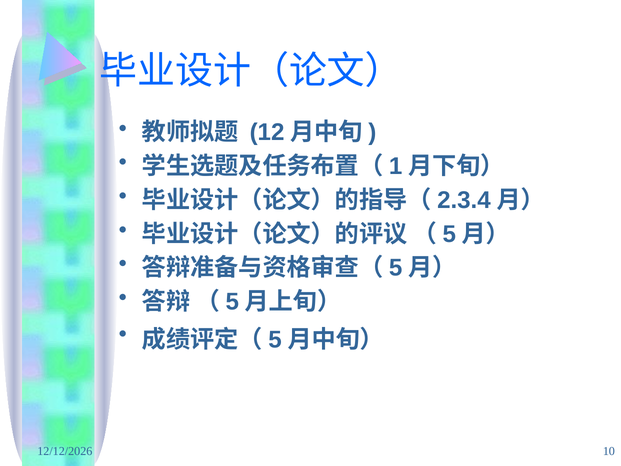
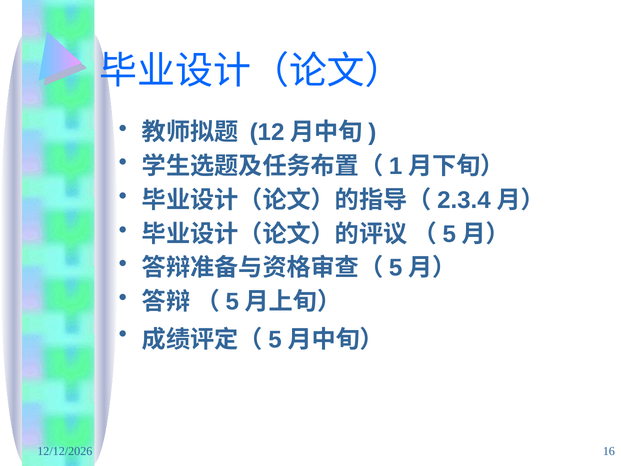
10: 10 -> 16
